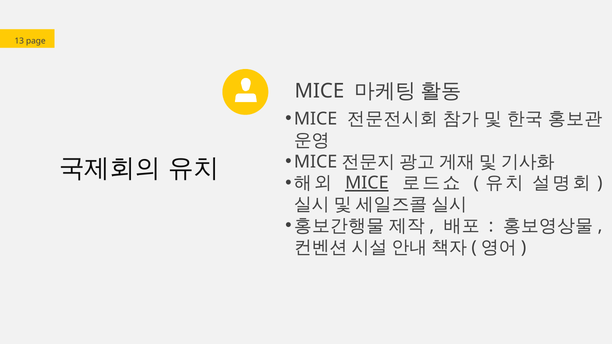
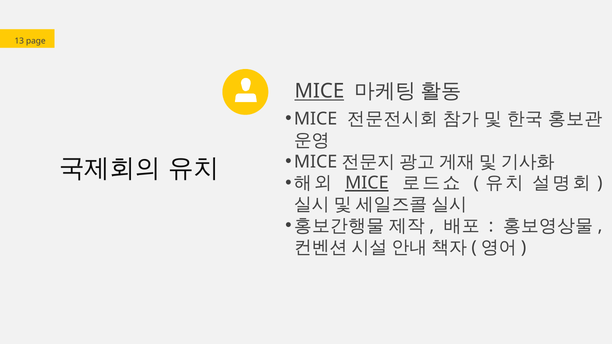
MICE at (319, 91) underline: none -> present
